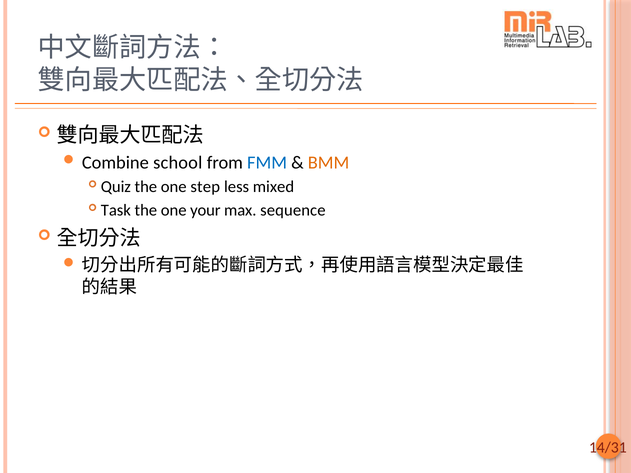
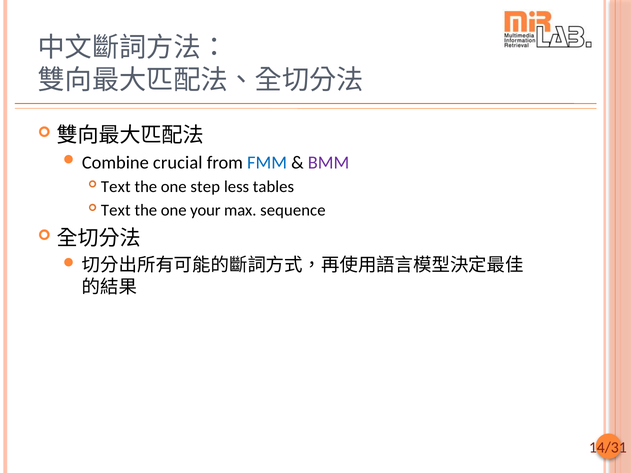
school: school -> crucial
BMM colour: orange -> purple
Quiz at (116, 187): Quiz -> Text
mixed: mixed -> tables
Task at (116, 210): Task -> Text
